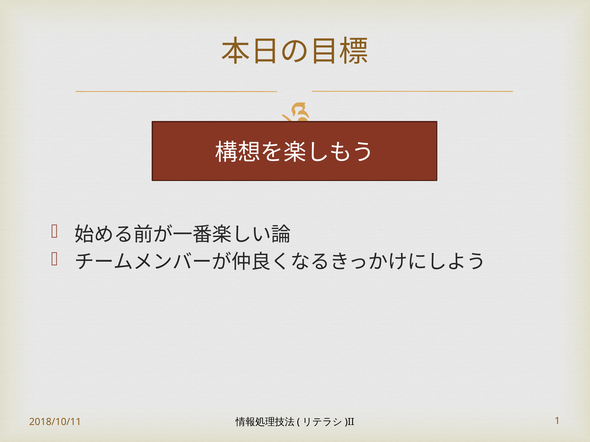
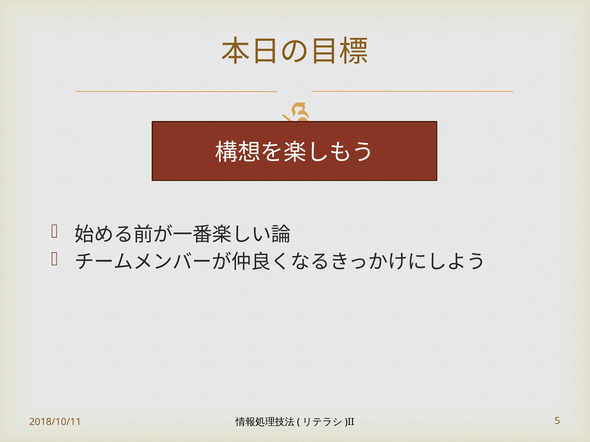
1: 1 -> 5
